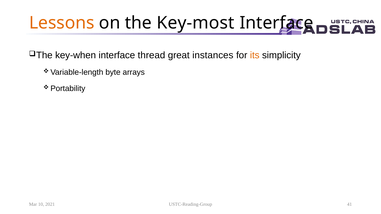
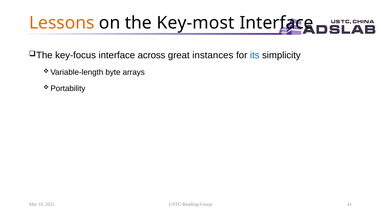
key-when: key-when -> key-focus
thread: thread -> across
its colour: orange -> blue
